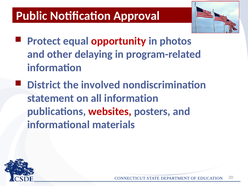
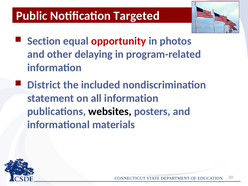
Approval: Approval -> Targeted
Protect: Protect -> Section
involved: involved -> included
websites colour: red -> black
